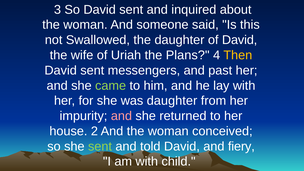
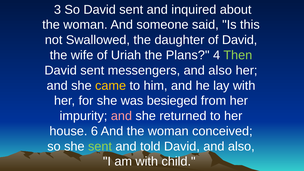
Then colour: yellow -> light green
messengers and past: past -> also
came colour: light green -> yellow
was daughter: daughter -> besieged
2: 2 -> 6
David and fiery: fiery -> also
